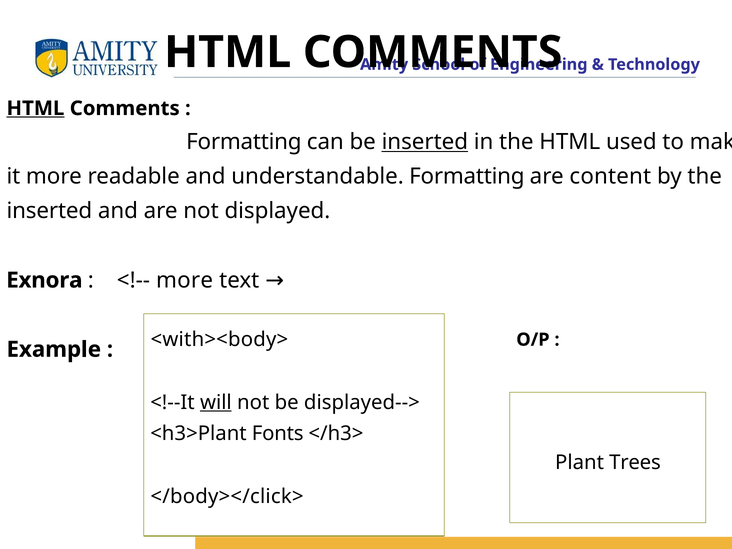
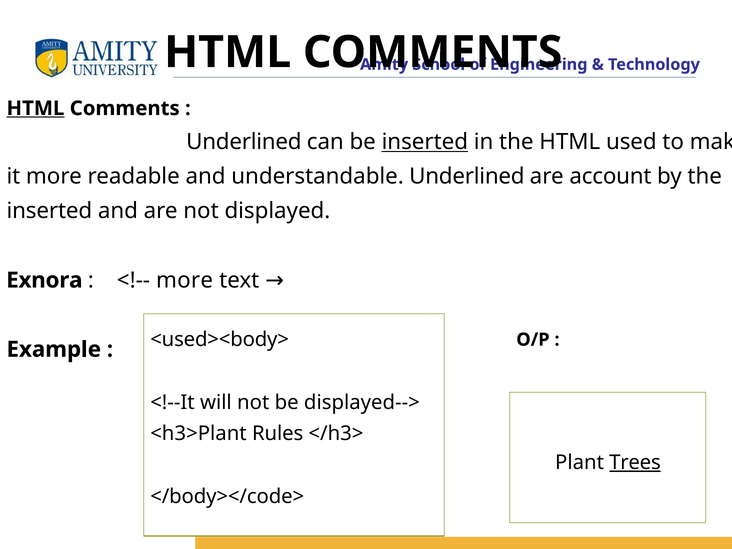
Formatting at (244, 142): Formatting -> Underlined
understandable Formatting: Formatting -> Underlined
content: content -> account
<with><body>: <with><body> -> <used><body>
will underline: present -> none
Fonts: Fonts -> Rules
Trees underline: none -> present
</body></click>: </body></click> -> </body></code>
